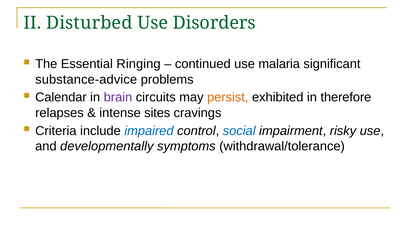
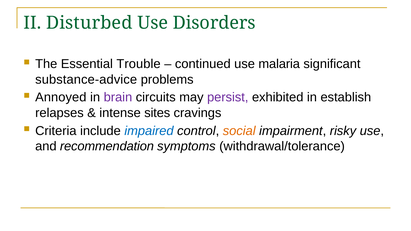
Ringing: Ringing -> Trouble
Calendar: Calendar -> Annoyed
persist colour: orange -> purple
therefore: therefore -> establish
social colour: blue -> orange
developmentally: developmentally -> recommendation
